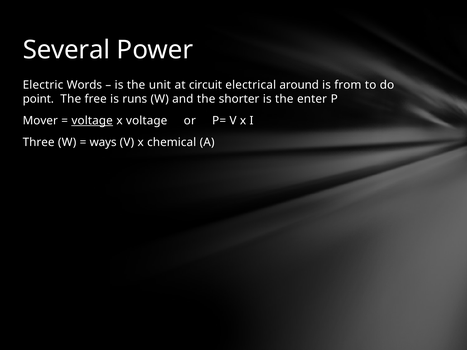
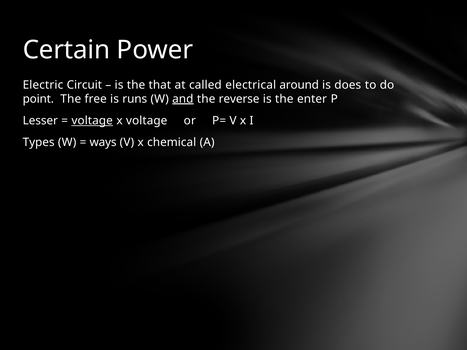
Several: Several -> Certain
Words: Words -> Circuit
unit: unit -> that
circuit: circuit -> called
from: from -> does
and underline: none -> present
shorter: shorter -> reverse
Mover: Mover -> Lesser
Three: Three -> Types
